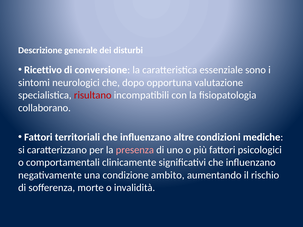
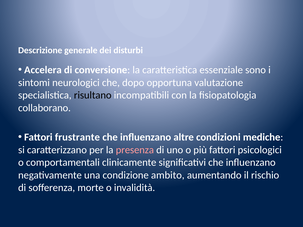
Ricettivo: Ricettivo -> Accelera
risultano colour: red -> black
territoriali: territoriali -> frustrante
